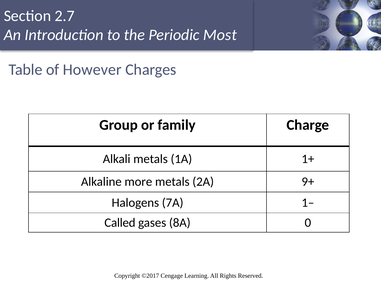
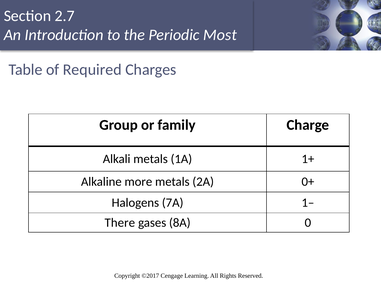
However: However -> Required
9+: 9+ -> 0+
Called: Called -> There
